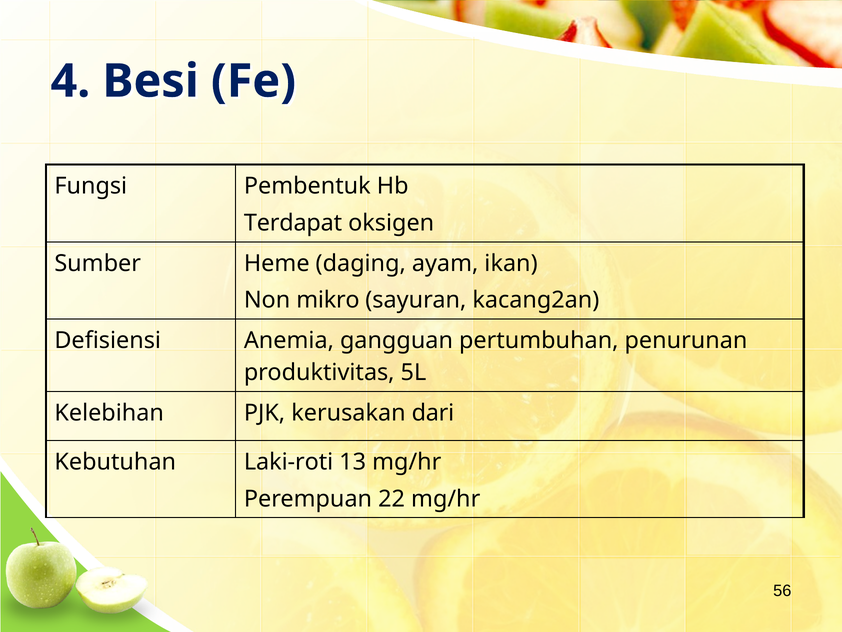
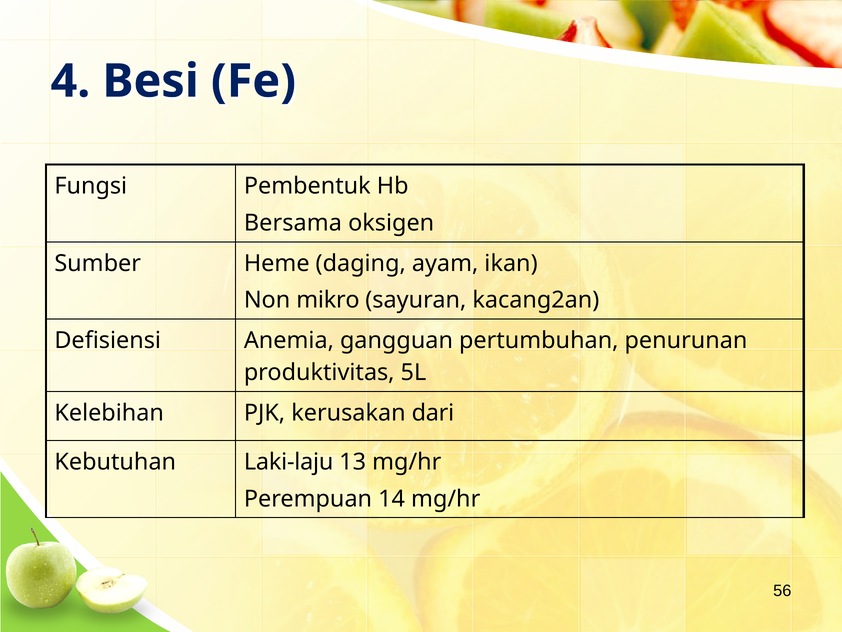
Terdapat: Terdapat -> Bersama
Laki-roti: Laki-roti -> Laki-laju
22: 22 -> 14
